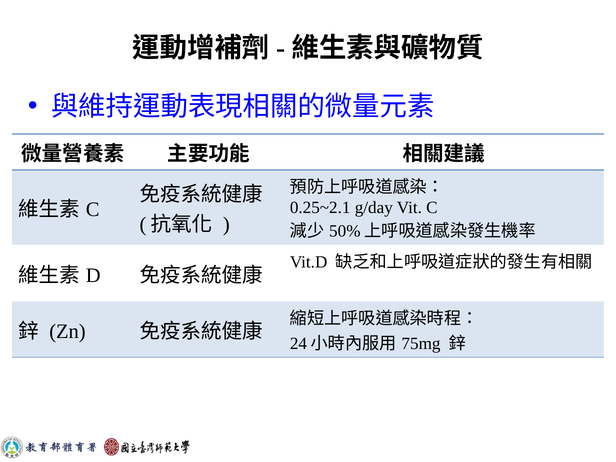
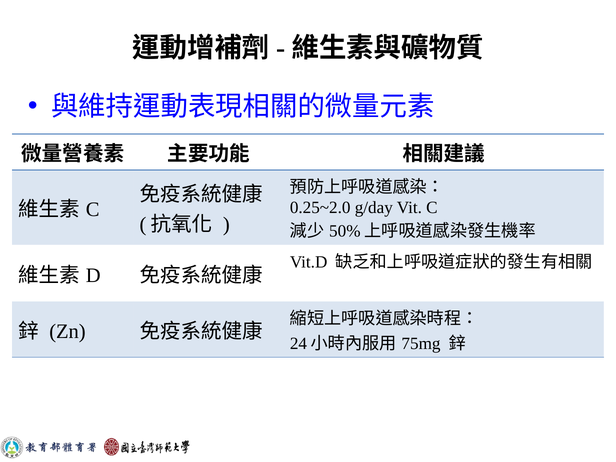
0.25~2.1: 0.25~2.1 -> 0.25~2.0
